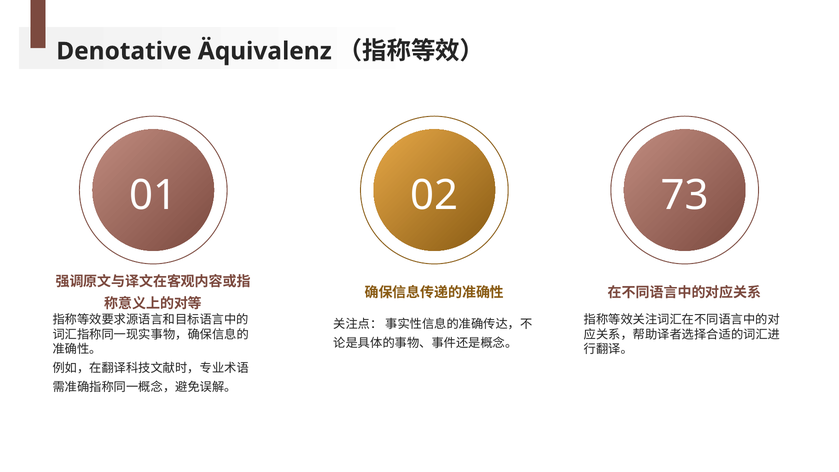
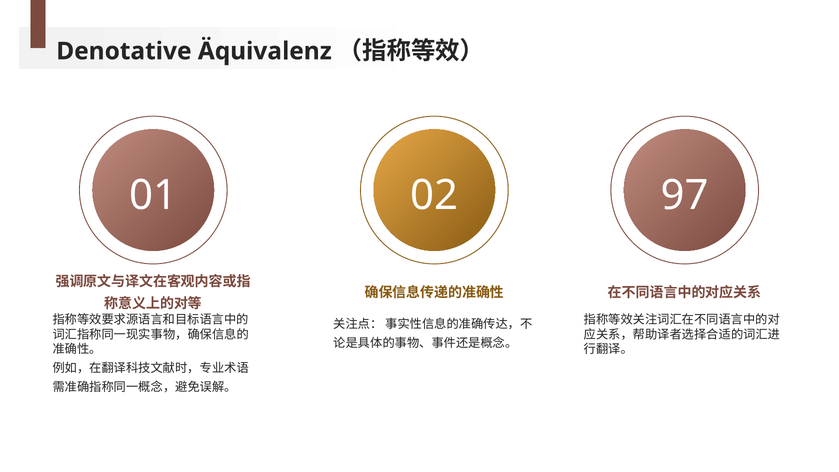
73: 73 -> 97
